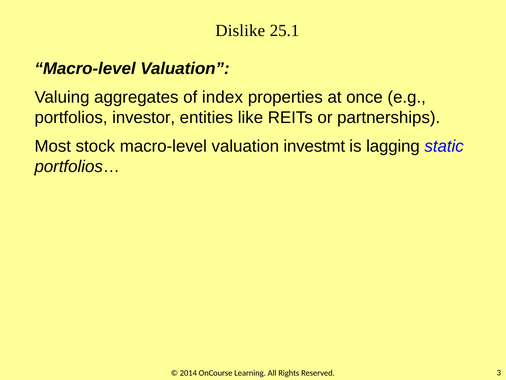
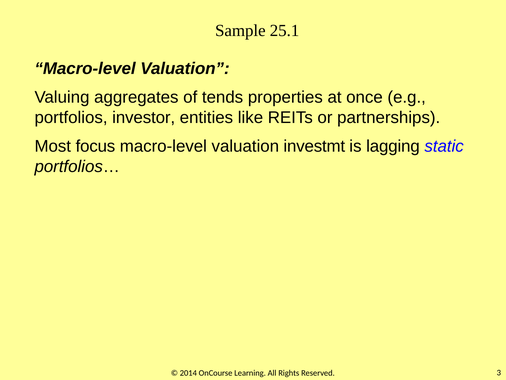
Dislike: Dislike -> Sample
index: index -> tends
stock: stock -> focus
